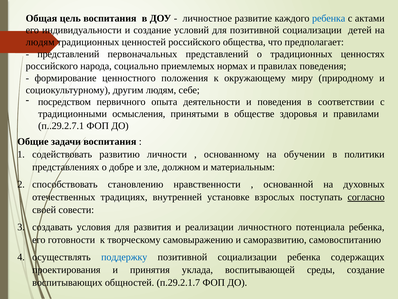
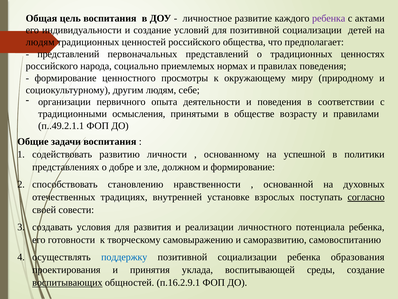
ребенка at (329, 18) colour: blue -> purple
положения: положения -> просмотры
посредством: посредством -> организации
здоровья: здоровья -> возрасту
п..29.2.7.1: п..29.2.7.1 -> п..49.2.1.1
обучении: обучении -> успешной
и материальным: материальным -> формирование
содержащих: содержащих -> образования
воспитывающих underline: none -> present
п.29.2.1.7: п.29.2.1.7 -> п.16.2.9.1
